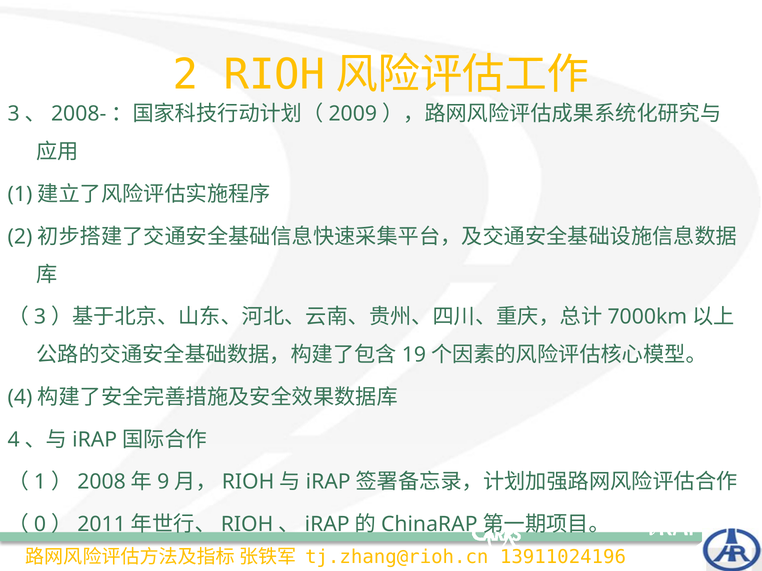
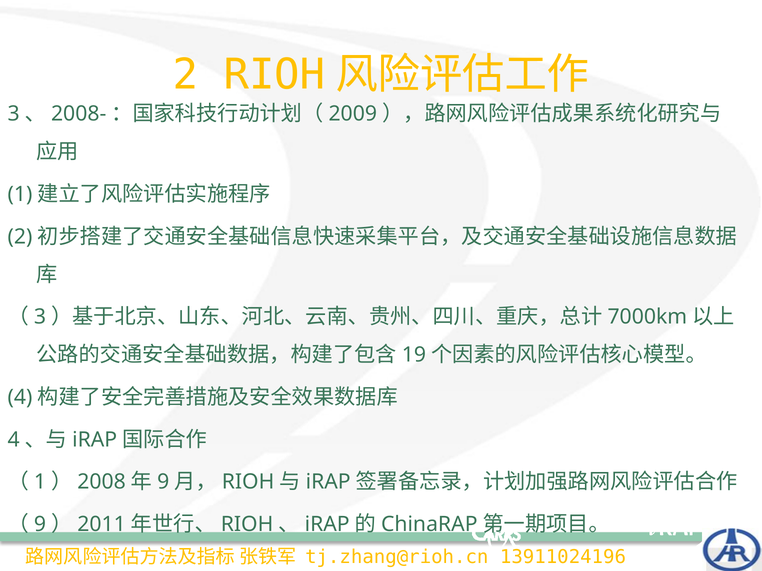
0 at (40, 525): 0 -> 9
